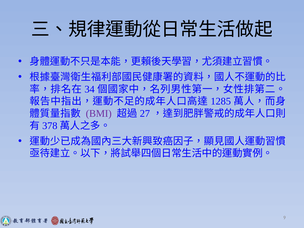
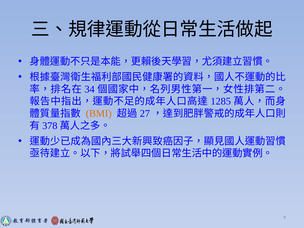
BMI colour: purple -> orange
